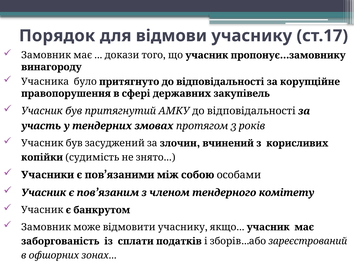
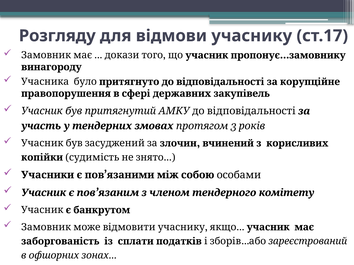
Порядок: Порядок -> Розгляду
